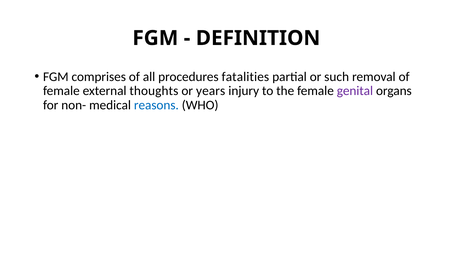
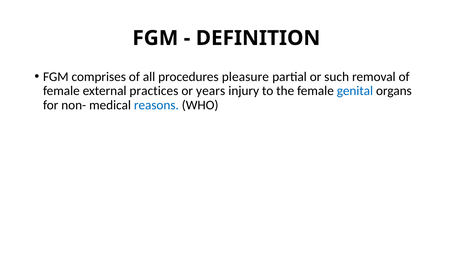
fatalities: fatalities -> pleasure
thoughts: thoughts -> practices
genital colour: purple -> blue
